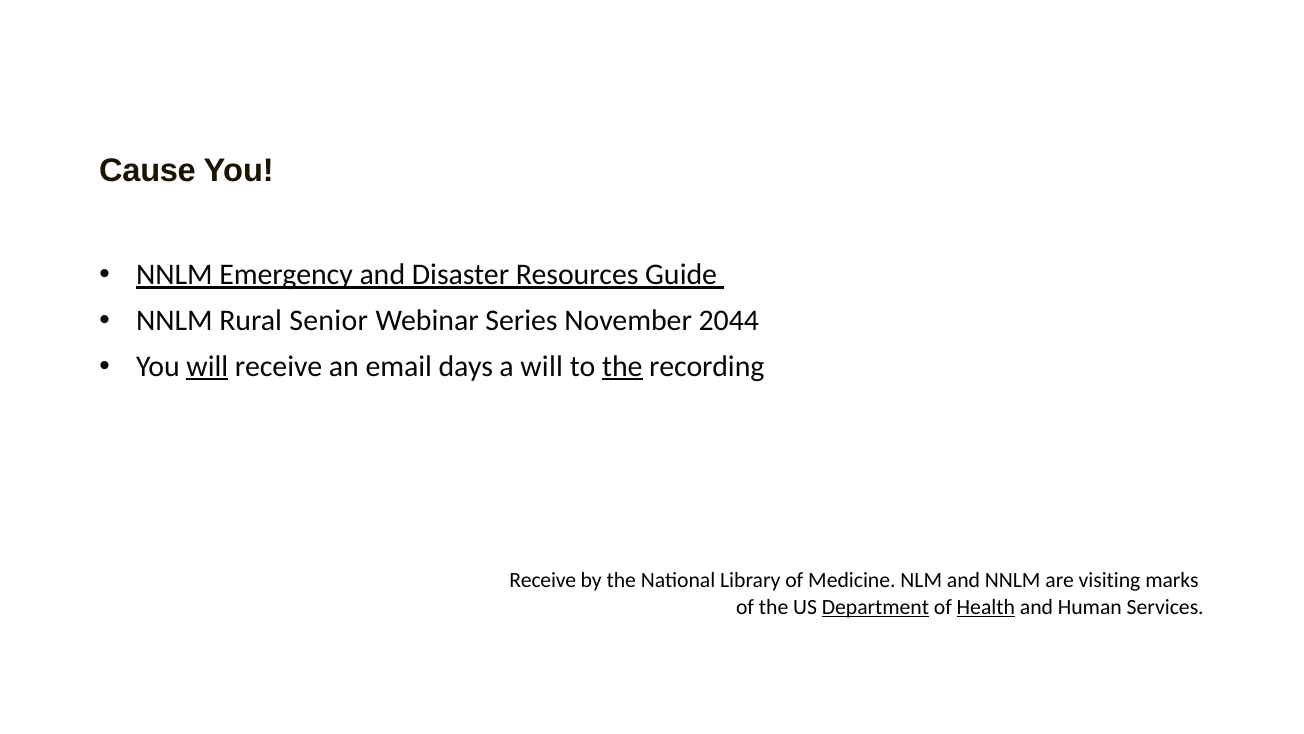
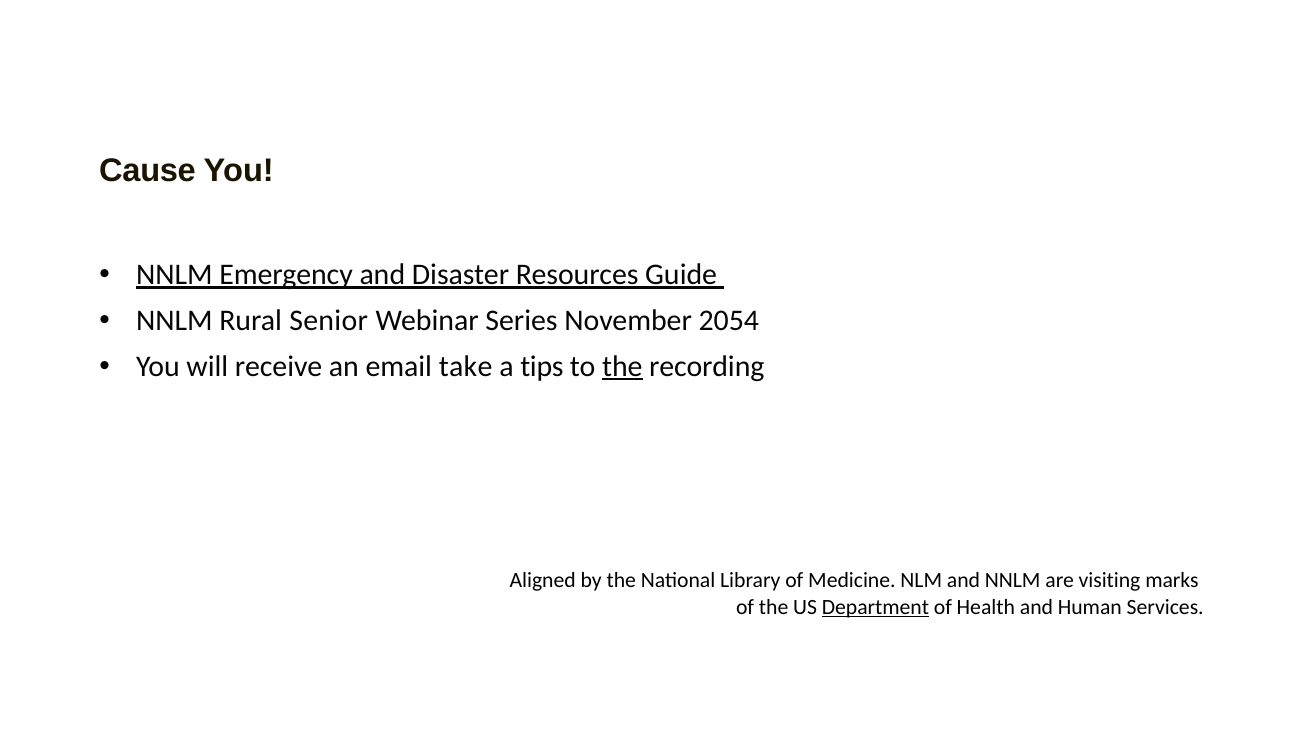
2044: 2044 -> 2054
will at (207, 366) underline: present -> none
days: days -> take
a will: will -> tips
Receive at (543, 580): Receive -> Aligned
Health underline: present -> none
